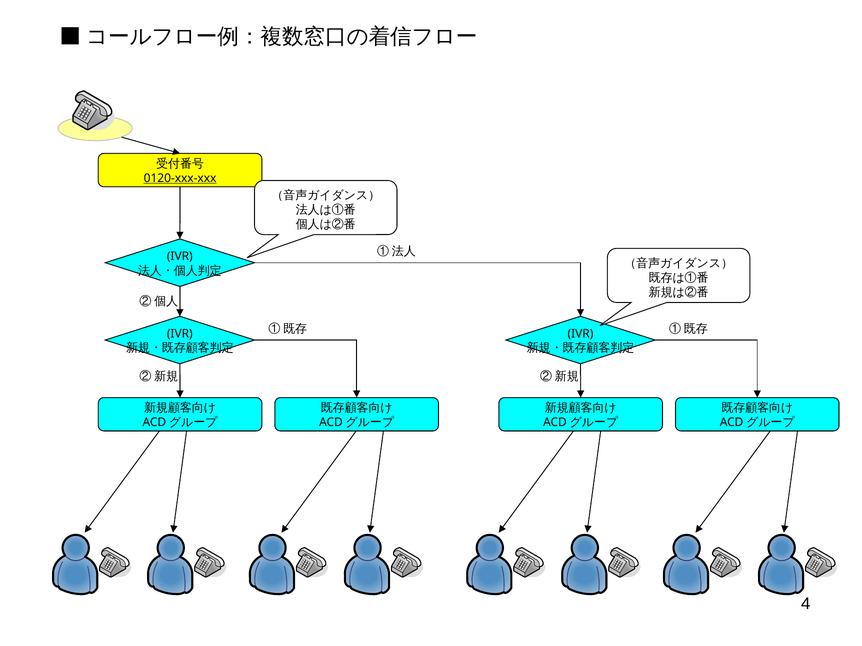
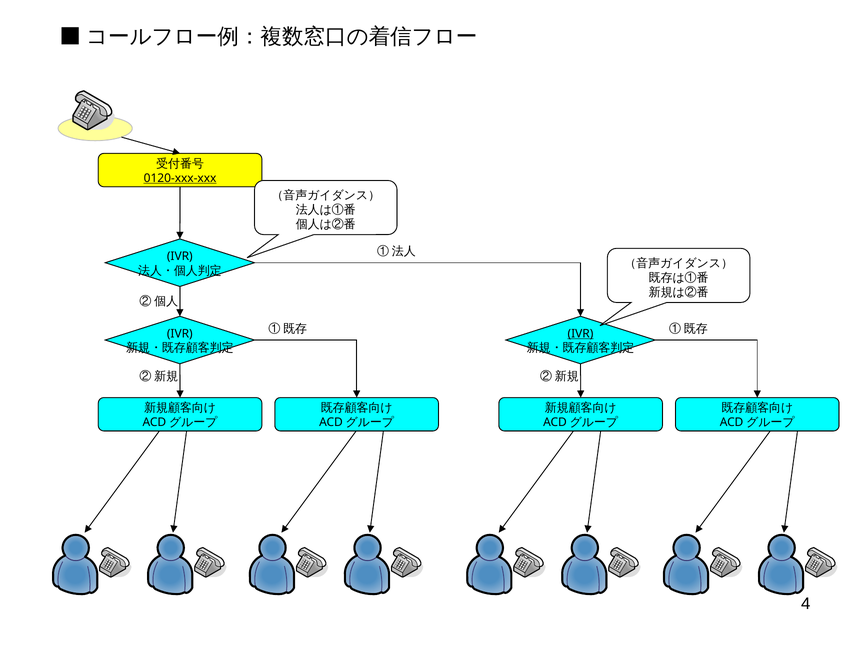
IVR at (580, 334) underline: none -> present
